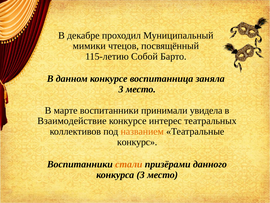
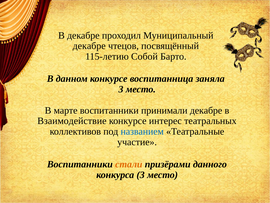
мимики at (89, 46): мимики -> декабре
принимали увидела: увидела -> декабре
названием colour: orange -> blue
конкурс: конкурс -> участие
